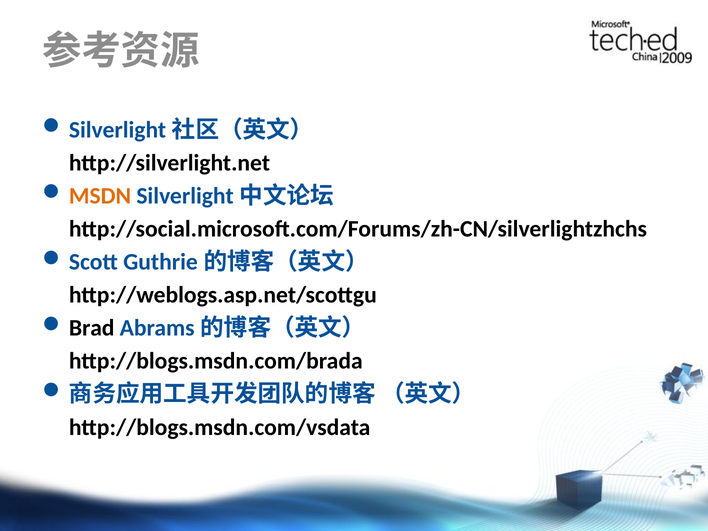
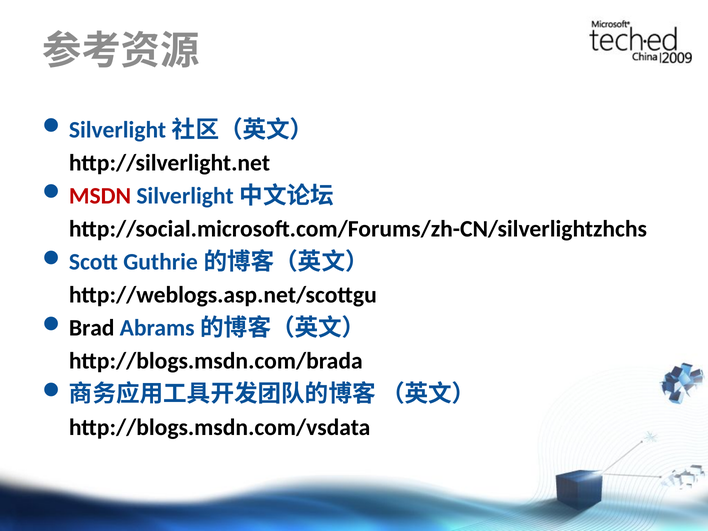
MSDN colour: orange -> red
